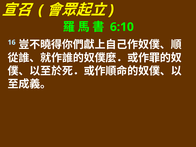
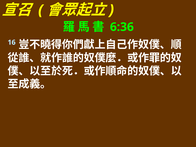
6:10: 6:10 -> 6:36
